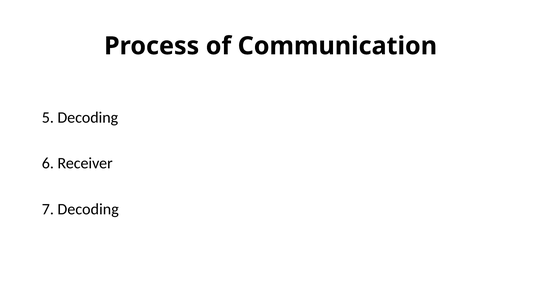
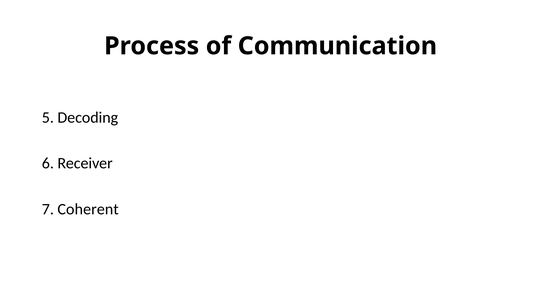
7 Decoding: Decoding -> Coherent
